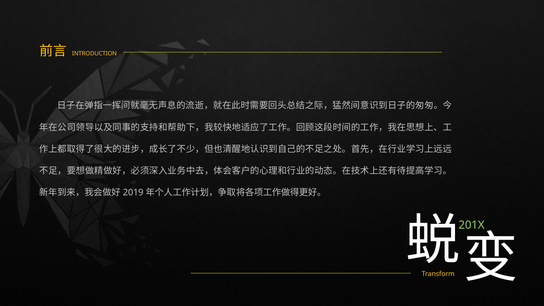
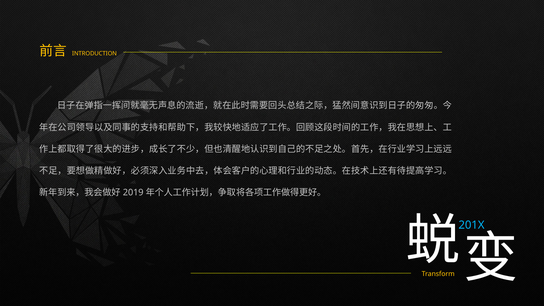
201X colour: light green -> light blue
